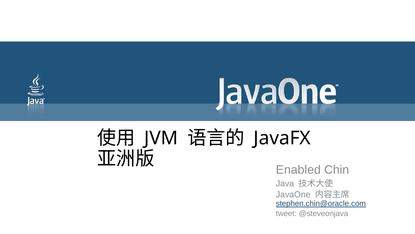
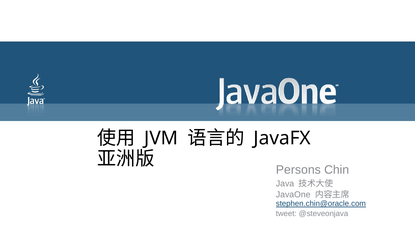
Enabled: Enabled -> Persons
